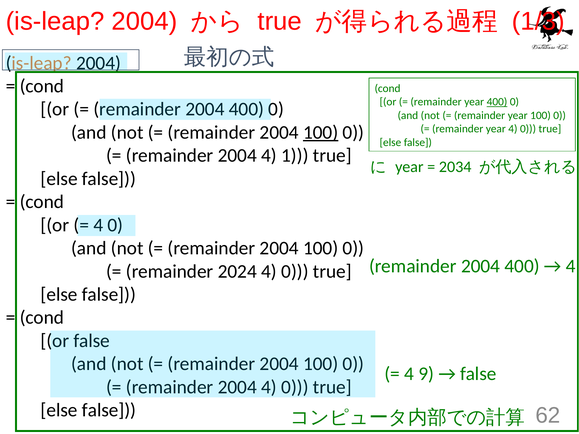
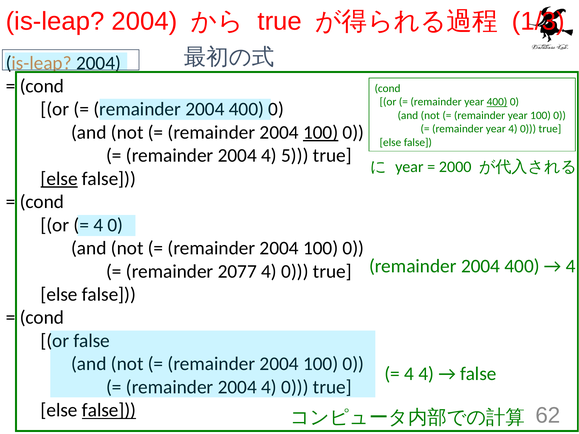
1: 1 -> 5
2034: 2034 -> 2000
else at (59, 179) underline: none -> present
2024: 2024 -> 2077
4 9: 9 -> 4
false at (109, 410) underline: none -> present
